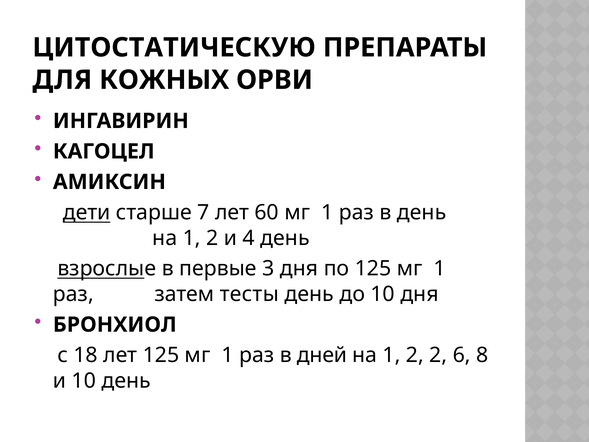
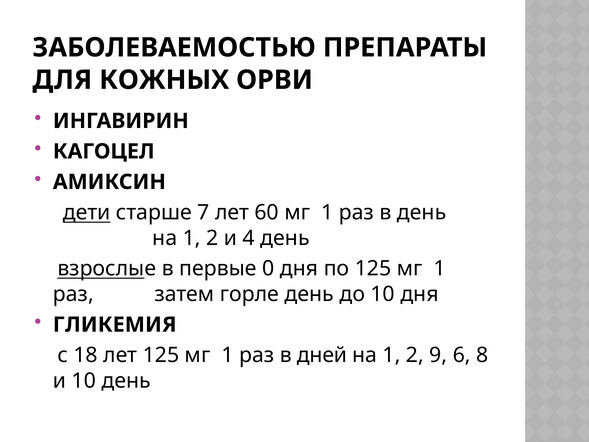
ЦИТОСТАТИЧЕСКУЮ: ЦИТОСТАТИЧЕСКУЮ -> ЗАБОЛЕВАЕМОСТЬЮ
3: 3 -> 0
тесты: тесты -> горле
БРОНХИОЛ: БРОНХИОЛ -> ГЛИКЕМИЯ
2 2: 2 -> 9
